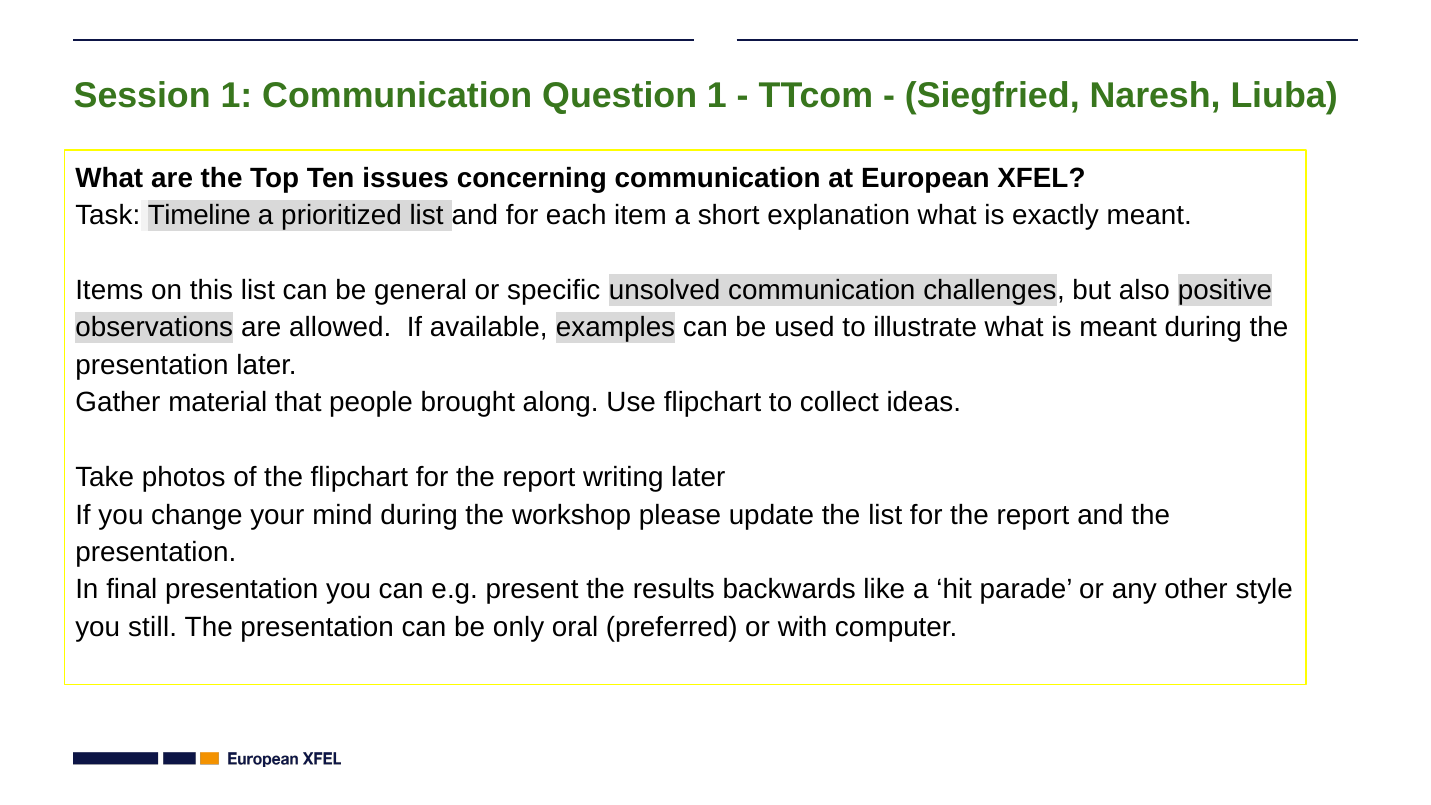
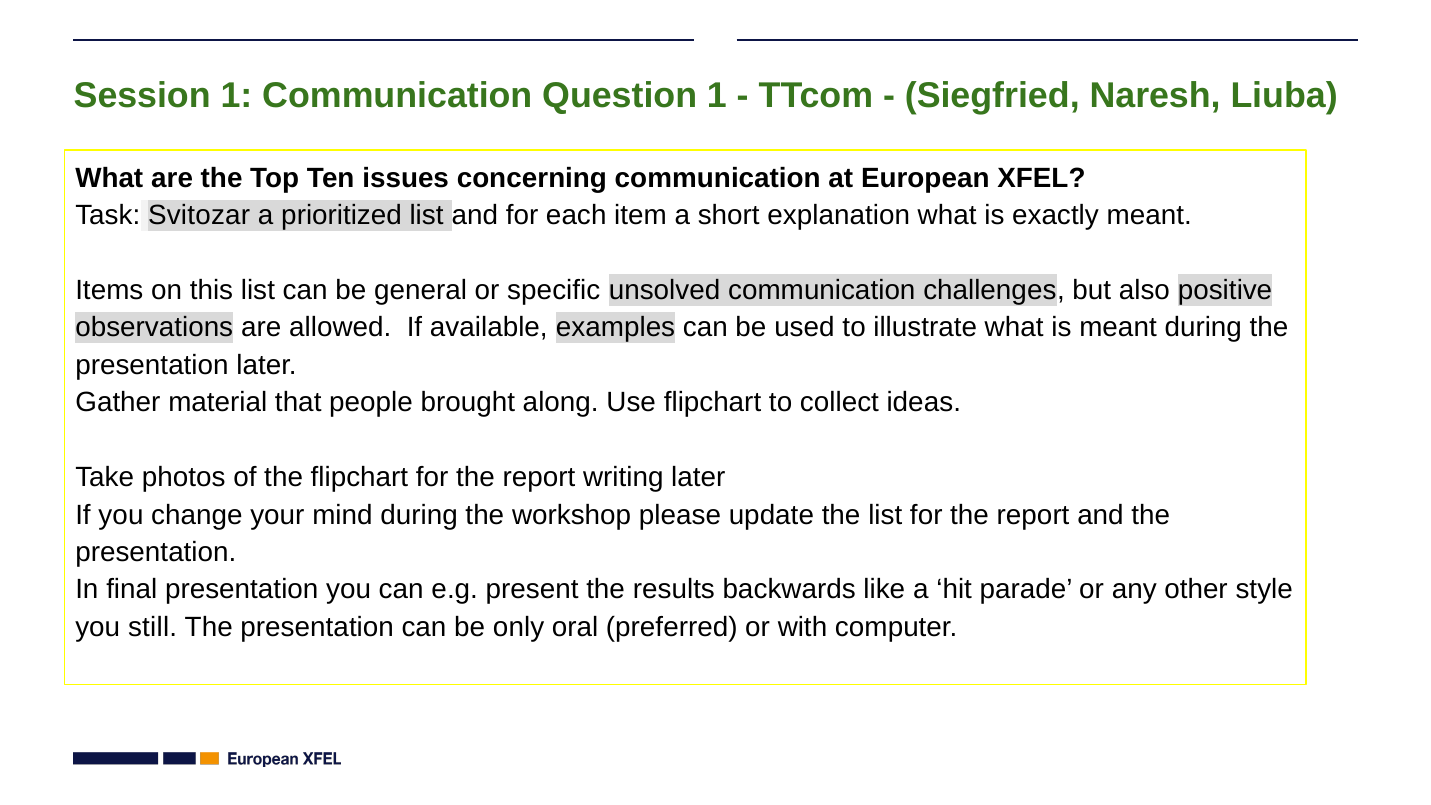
Timeline: Timeline -> Svitozar
